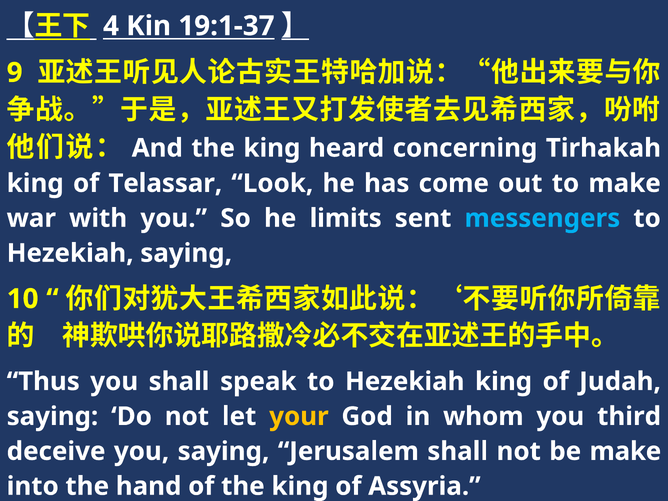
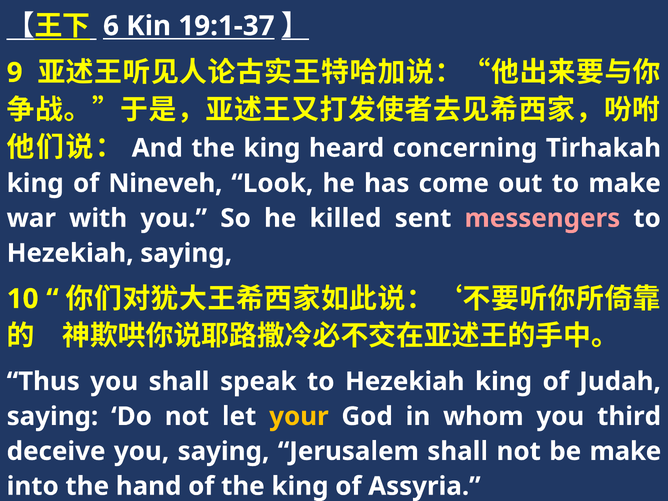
4: 4 -> 6
Telassar: Telassar -> Nineveh
limits: limits -> killed
messengers colour: light blue -> pink
